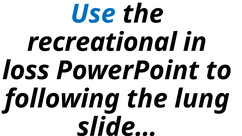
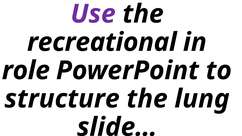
Use colour: blue -> purple
loss: loss -> role
following: following -> structure
